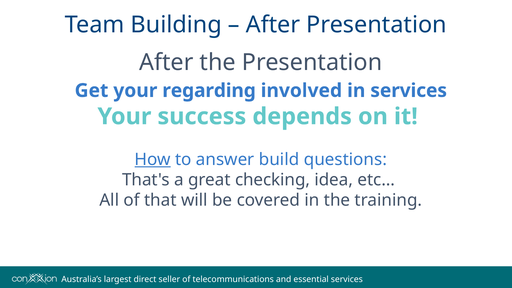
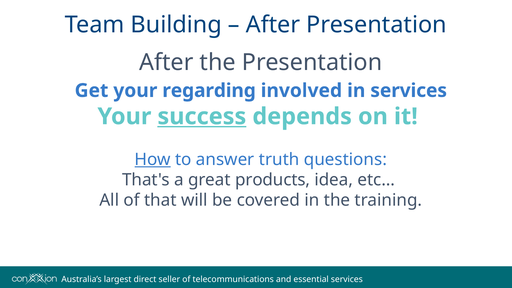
success underline: none -> present
build: build -> truth
checking: checking -> products
